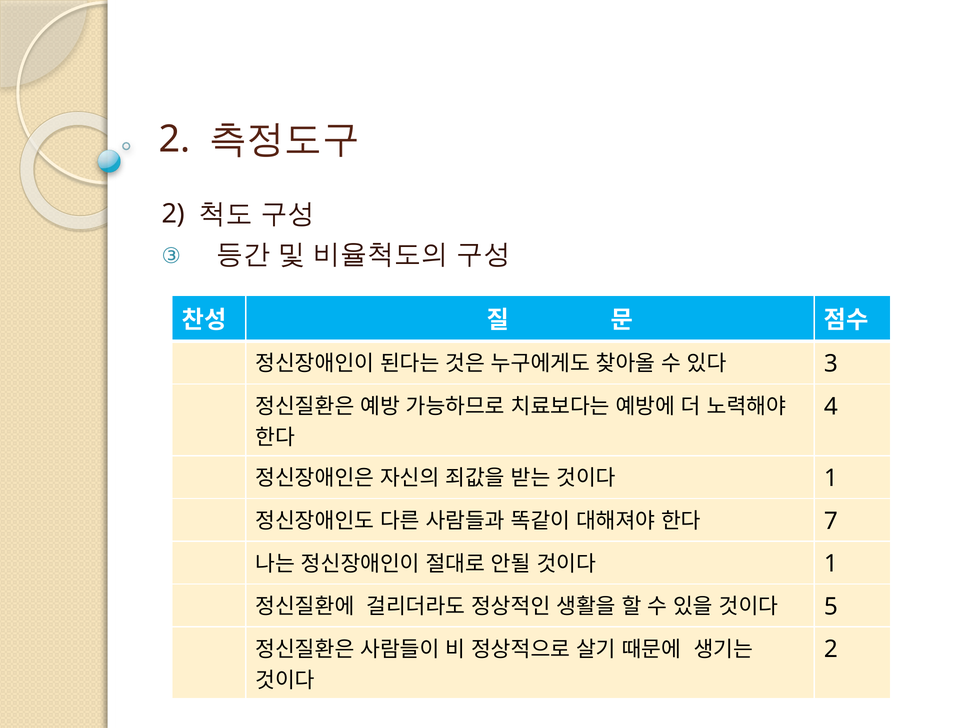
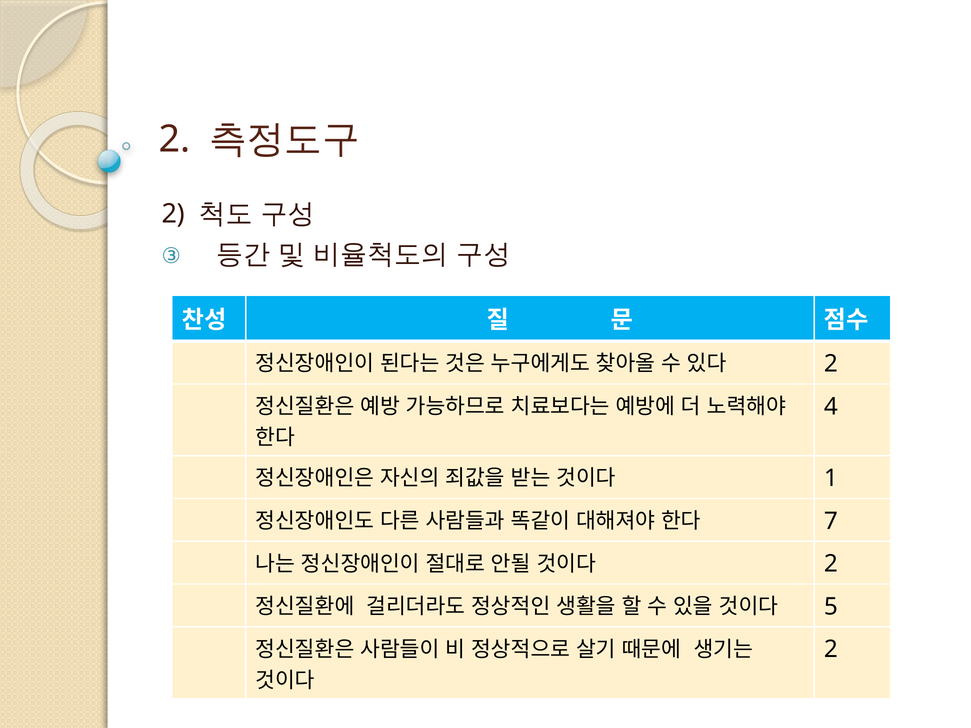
3 at (831, 364): 3 -> 2
1 at (831, 564): 1 -> 2
